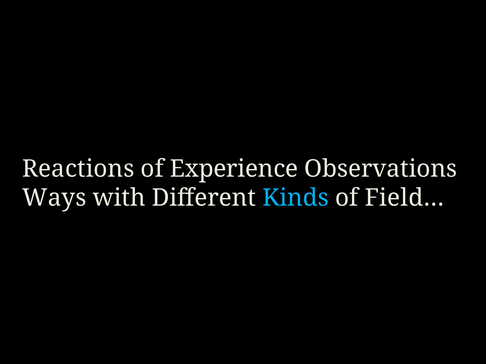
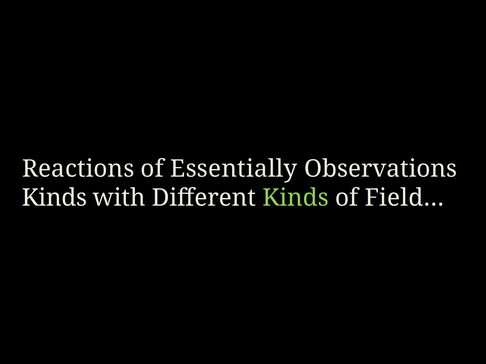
Experience: Experience -> Essentially
Ways at (54, 198): Ways -> Kinds
Kinds at (296, 198) colour: light blue -> light green
